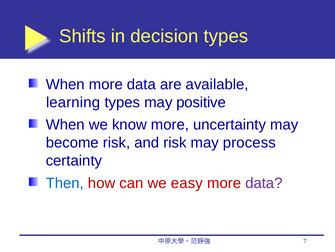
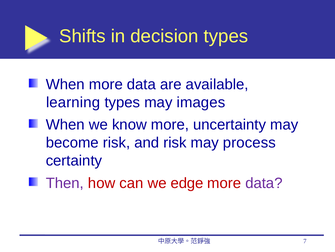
positive: positive -> images
Then colour: blue -> purple
easy: easy -> edge
